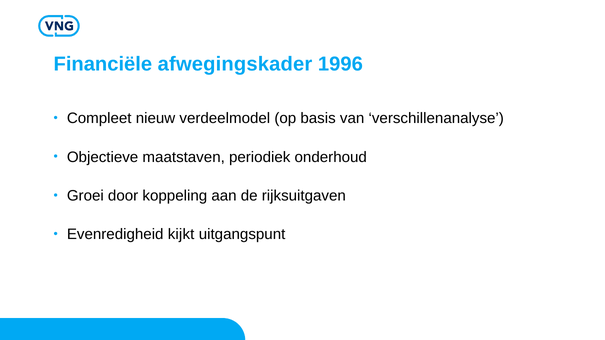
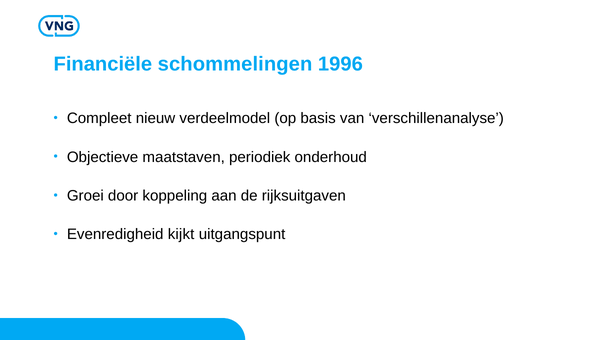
afwegingskader: afwegingskader -> schommelingen
